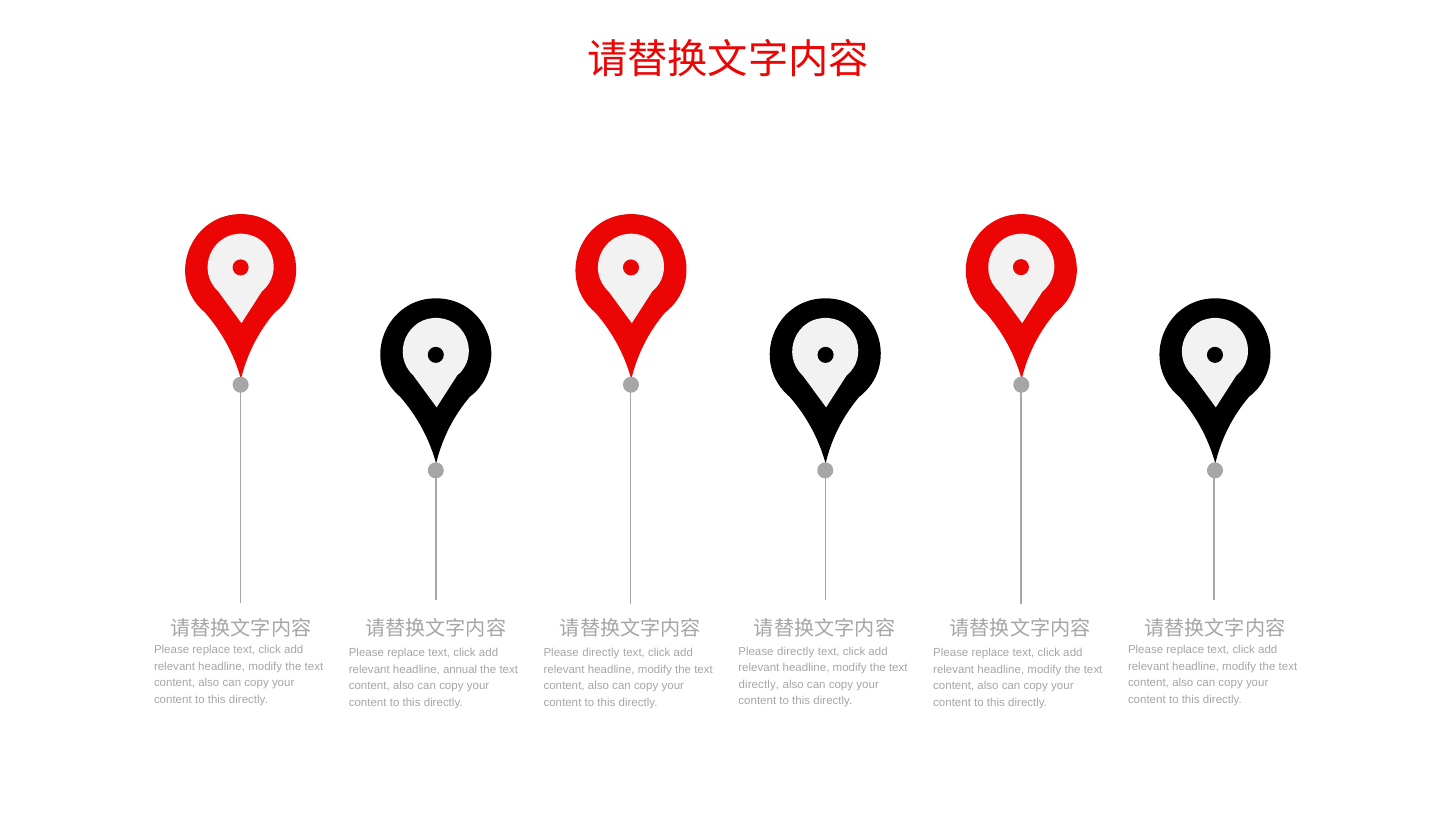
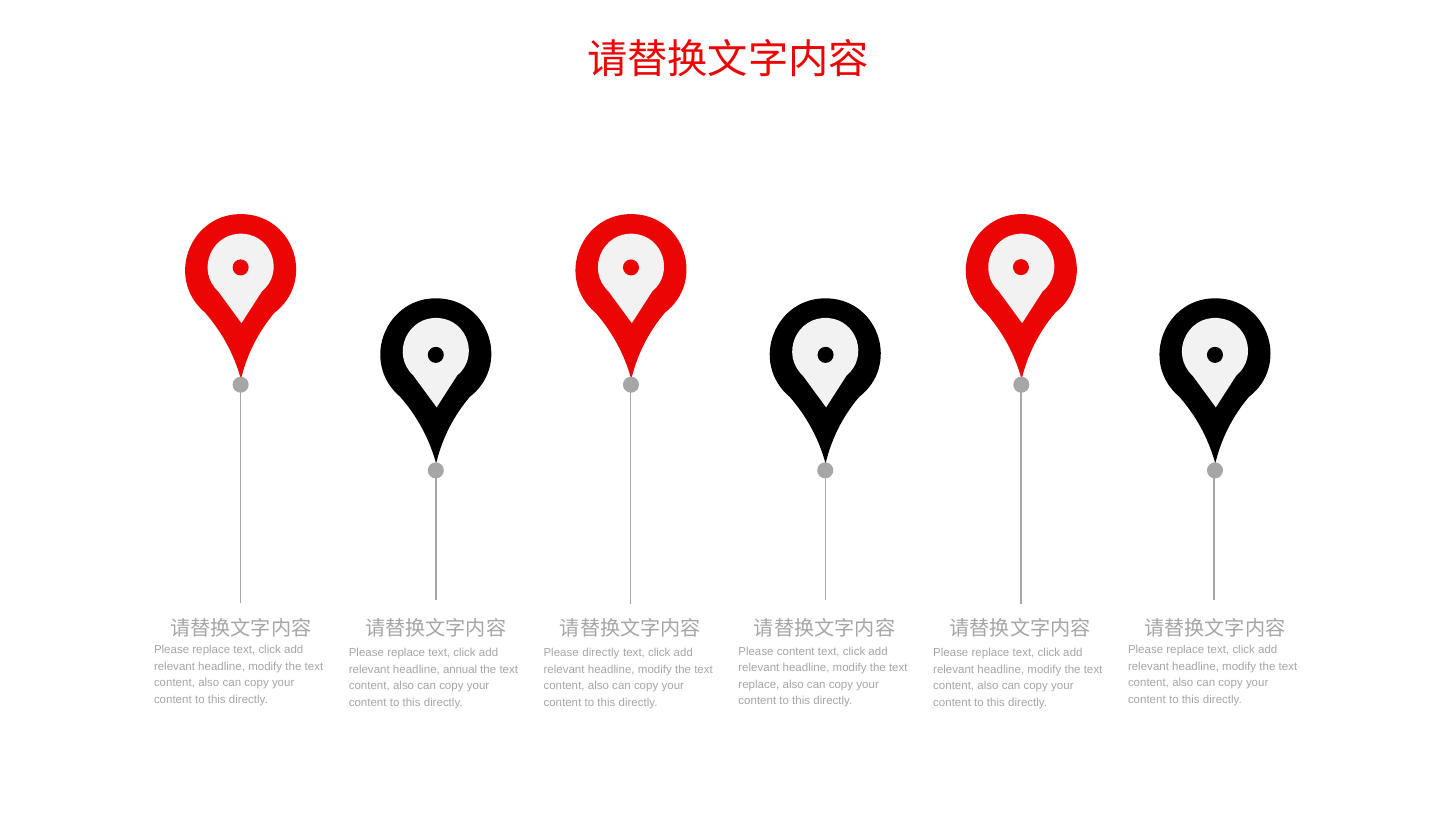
directly at (796, 651): directly -> content
directly at (759, 684): directly -> replace
